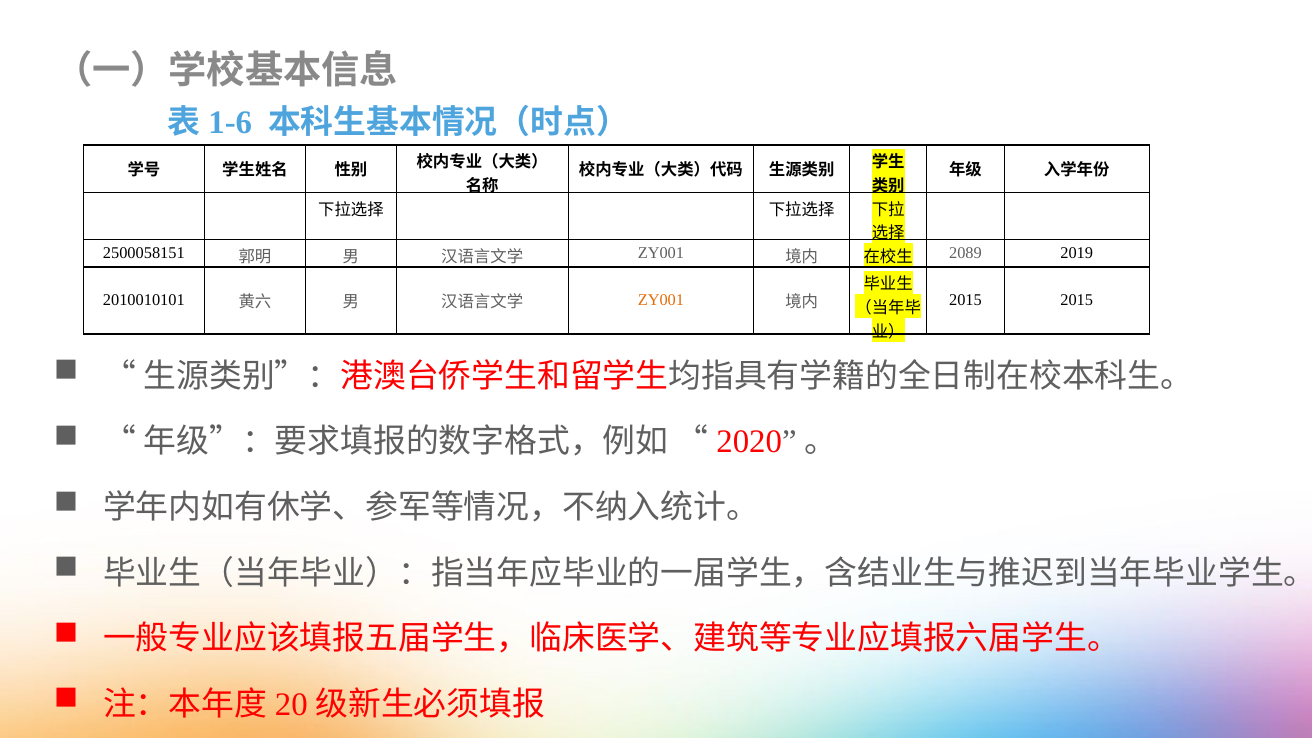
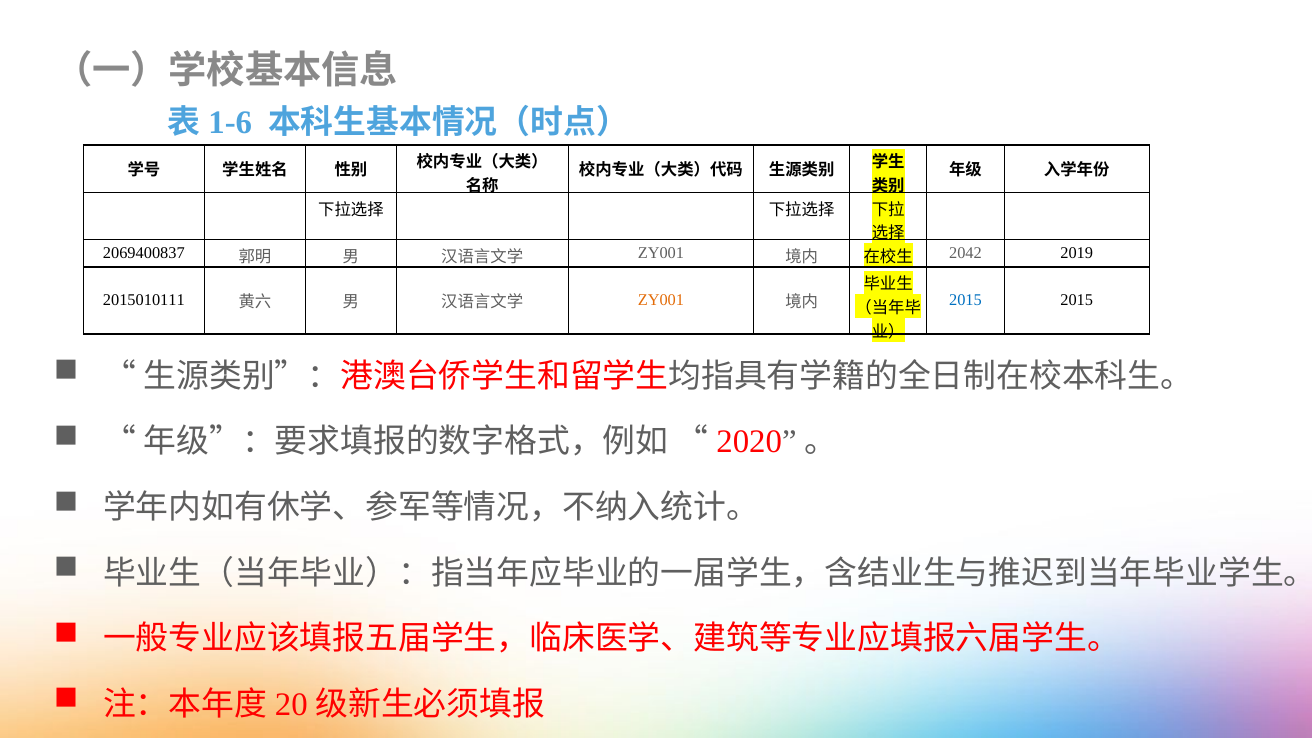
2500058151: 2500058151 -> 2069400837
2089: 2089 -> 2042
2010010101: 2010010101 -> 2015010111
2015 at (965, 300) colour: black -> blue
